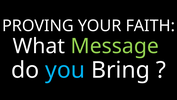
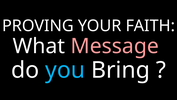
Message colour: light green -> pink
